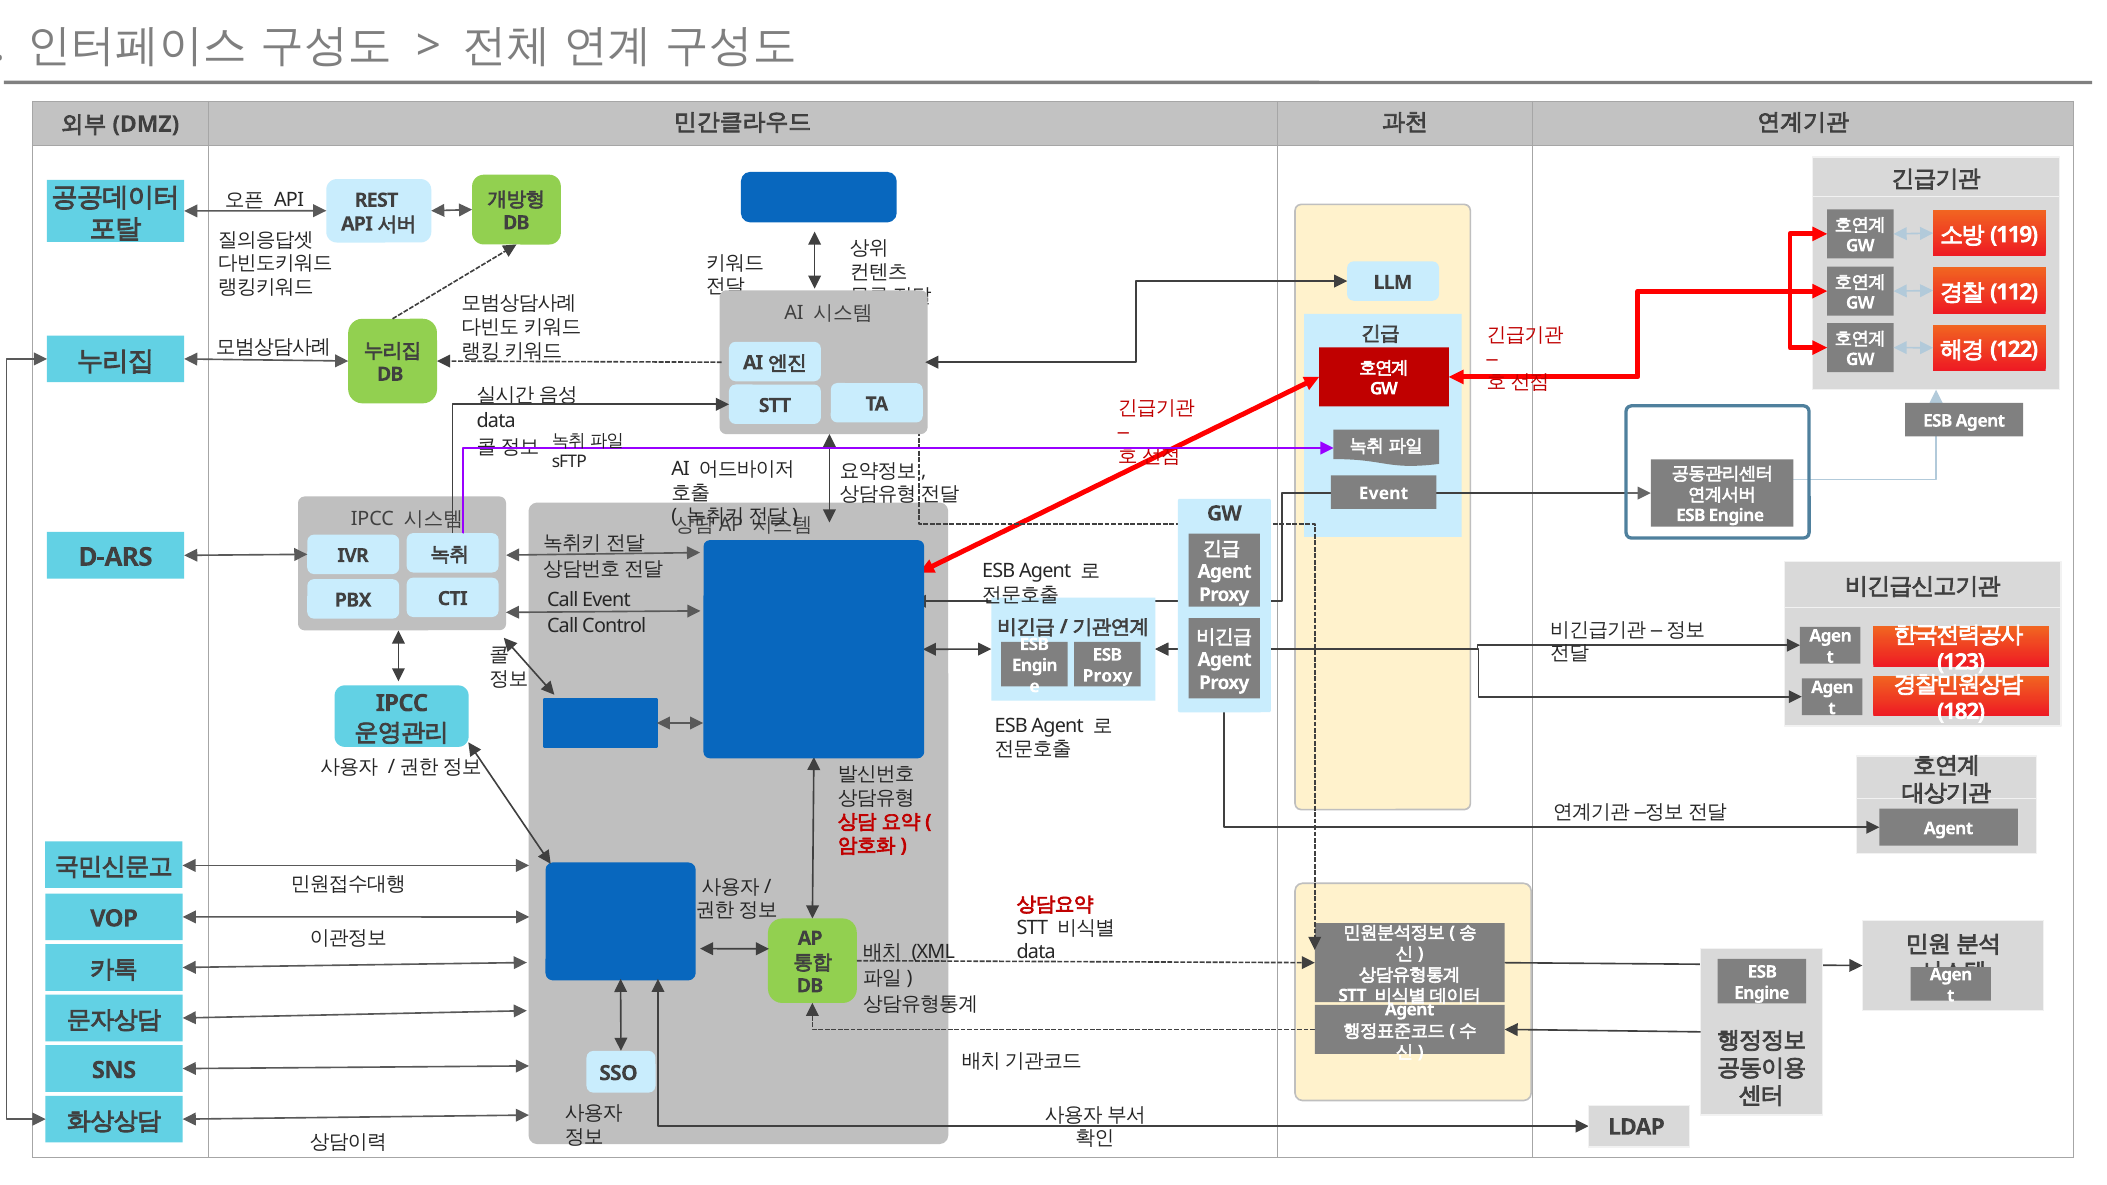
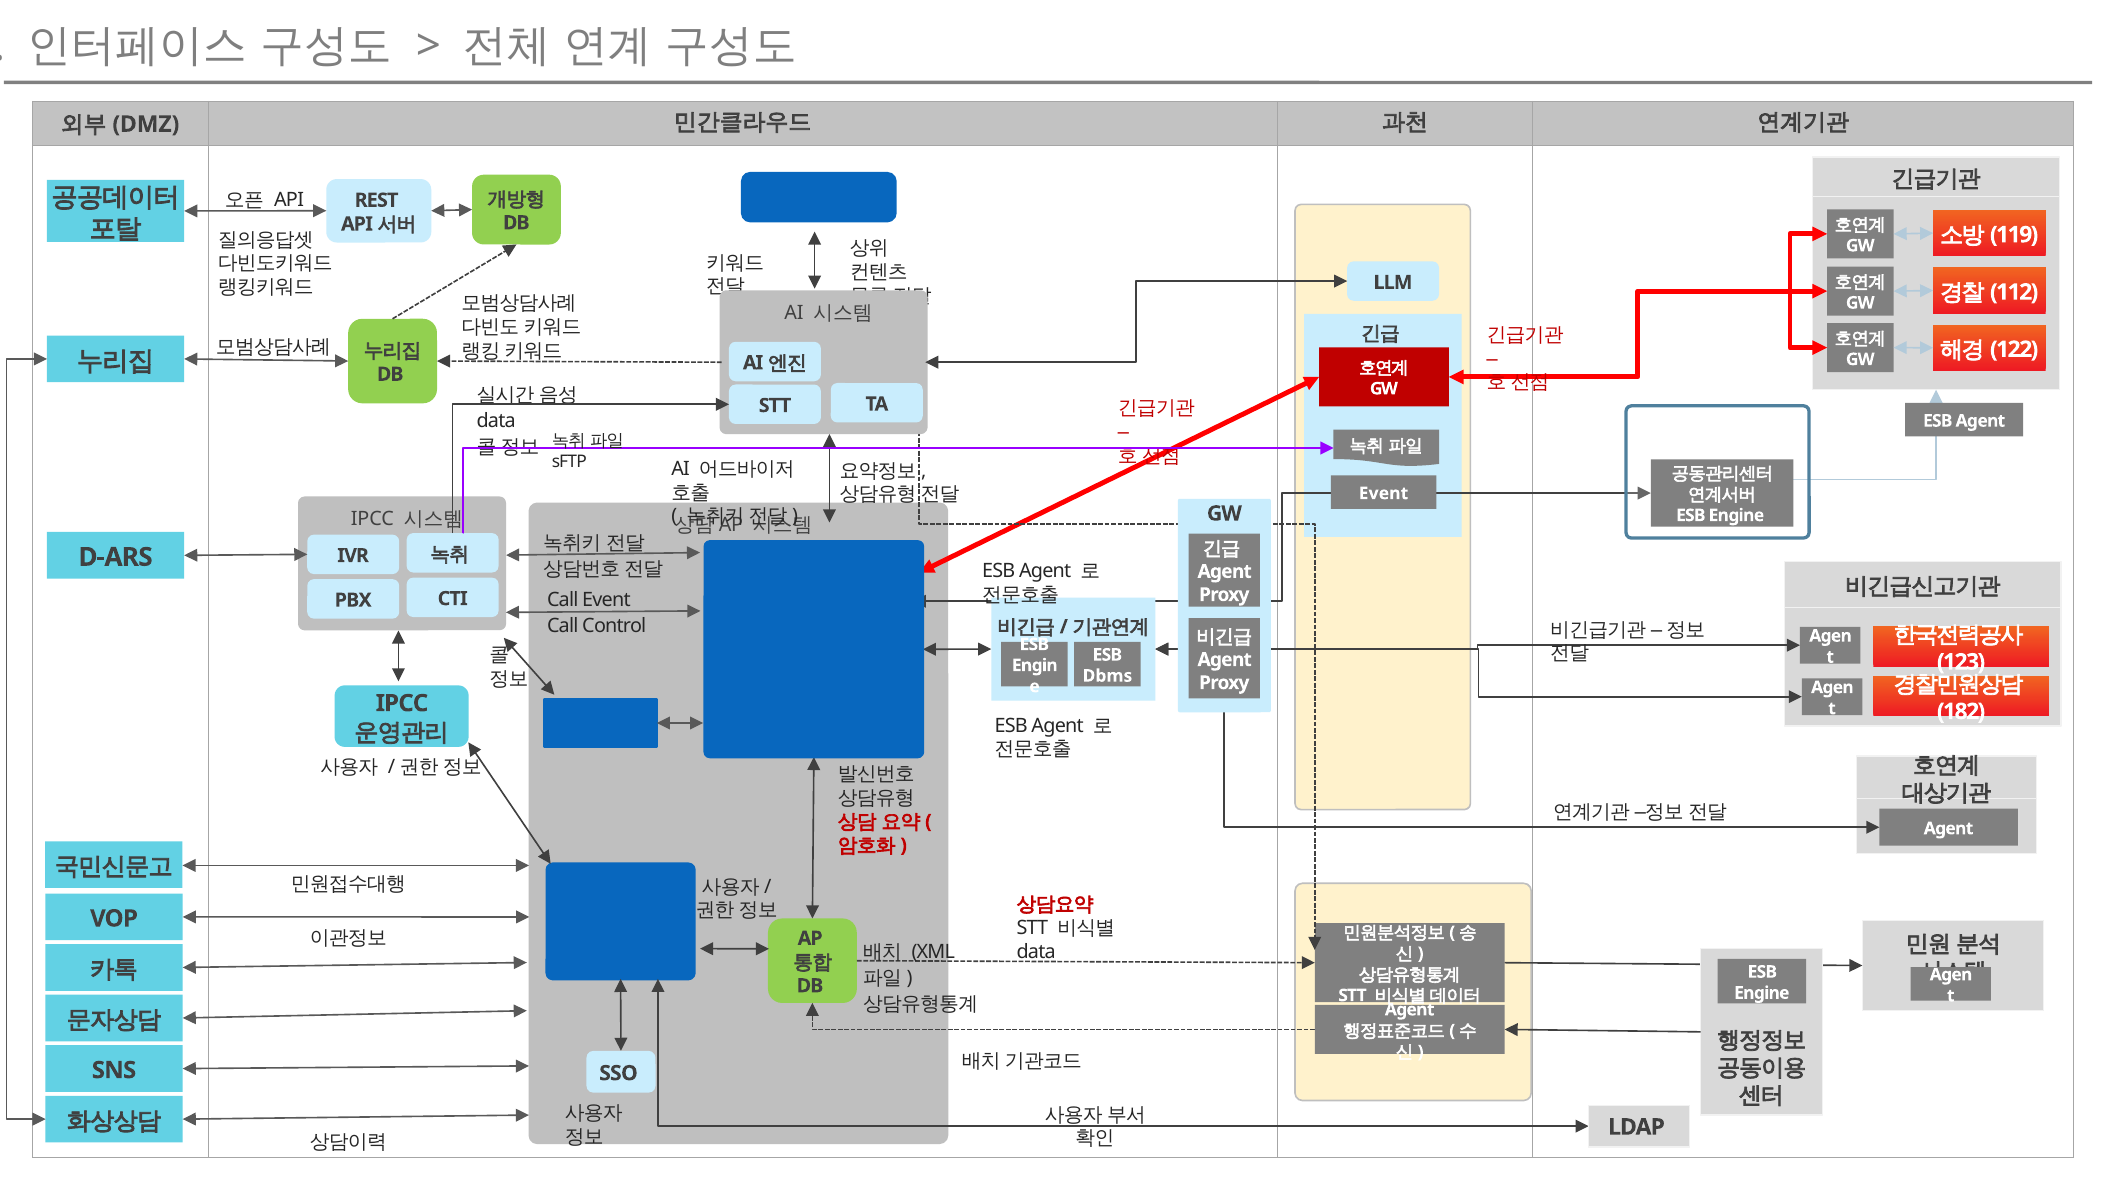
Proxy at (1107, 676): Proxy -> Dbms
